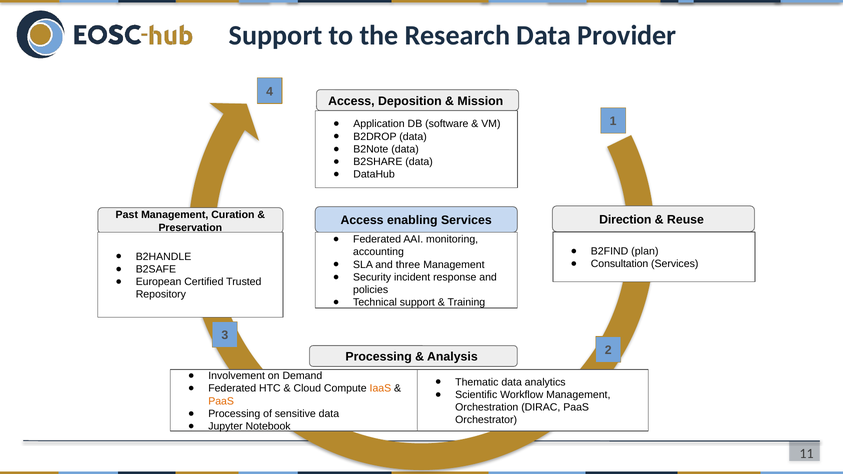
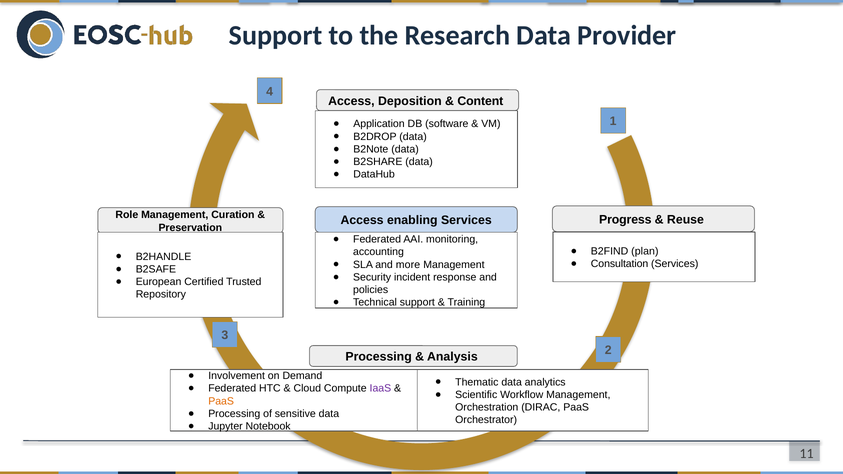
Mission: Mission -> Content
Past: Past -> Role
Direction: Direction -> Progress
three: three -> more
IaaS colour: orange -> purple
